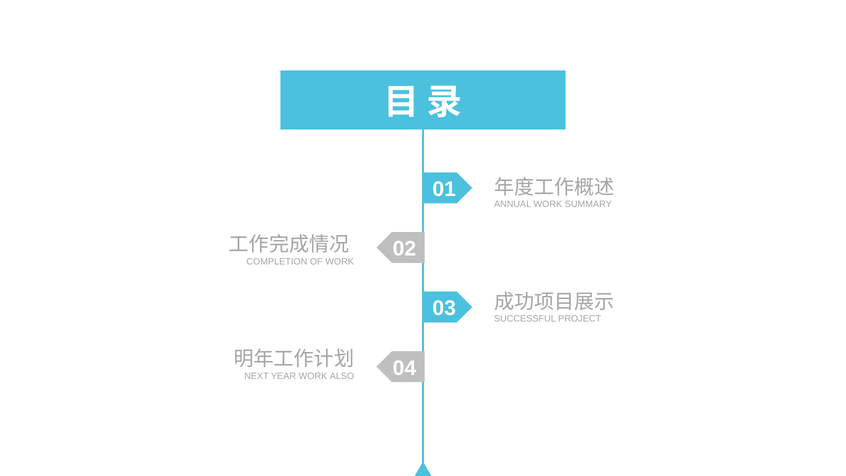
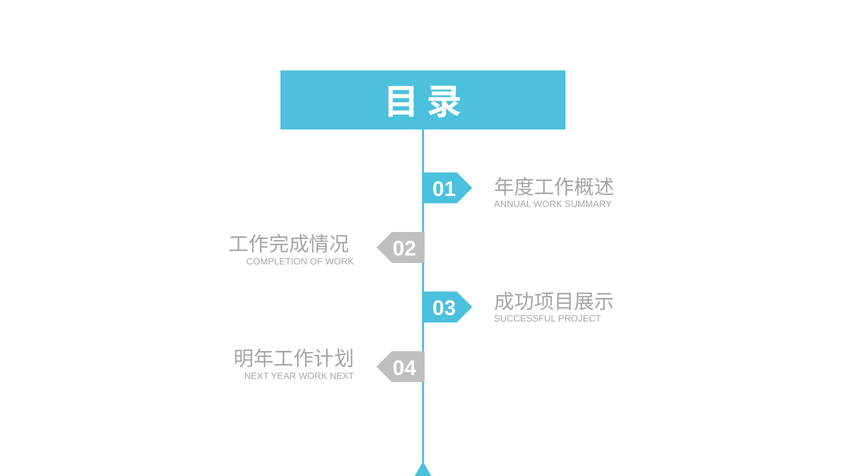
WORK ALSO: ALSO -> NEXT
